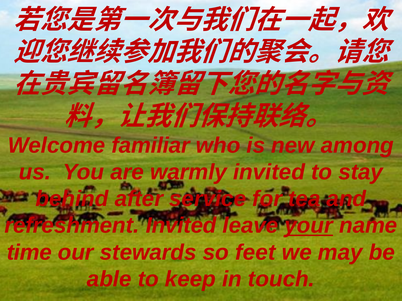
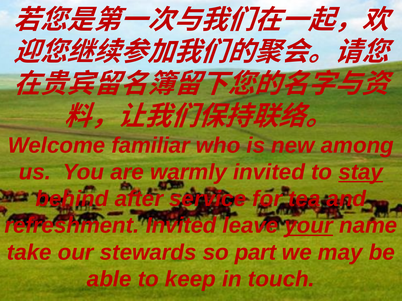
stay underline: none -> present
time: time -> take
feet: feet -> part
